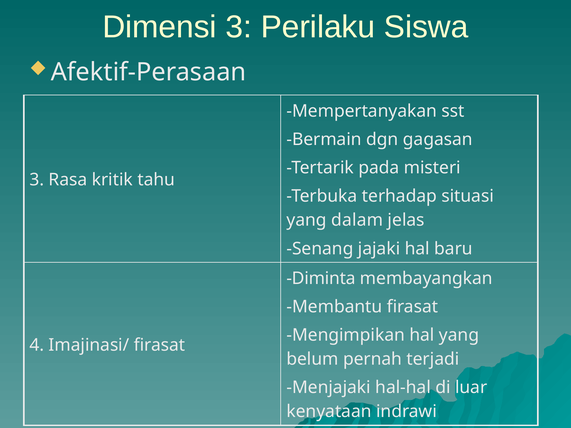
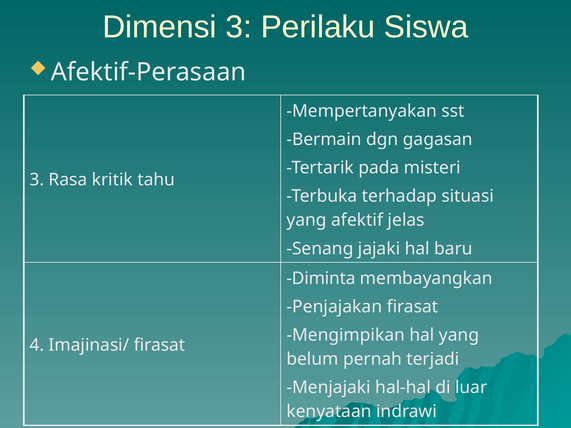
dalam: dalam -> afektif
Membantu: Membantu -> Penjajakan
